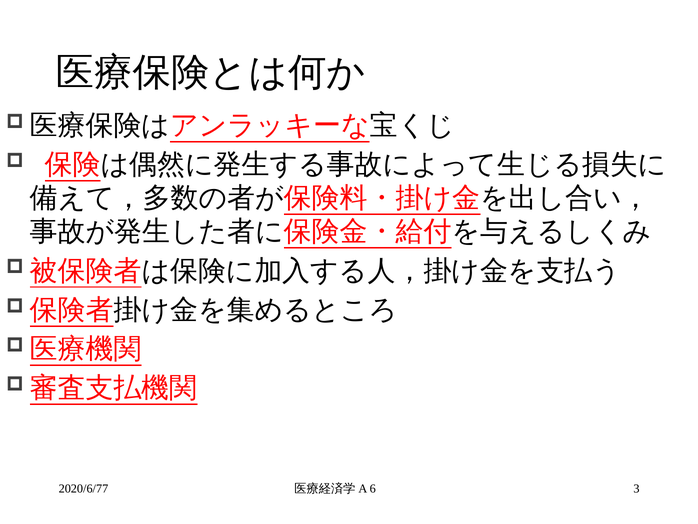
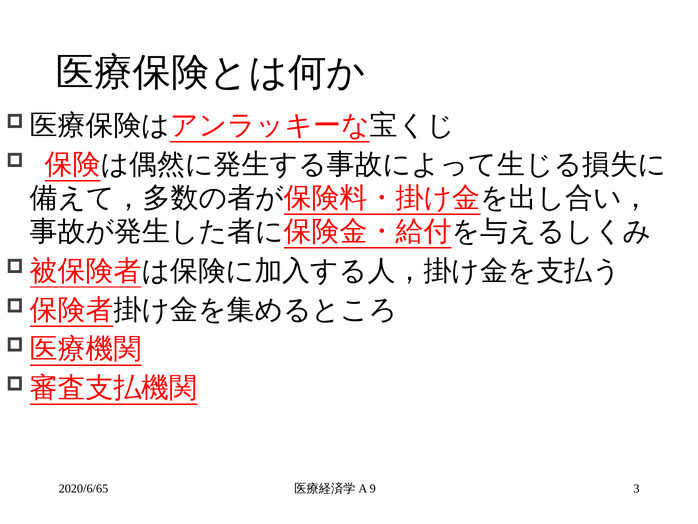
2020/6/77: 2020/6/77 -> 2020/6/65
6: 6 -> 9
